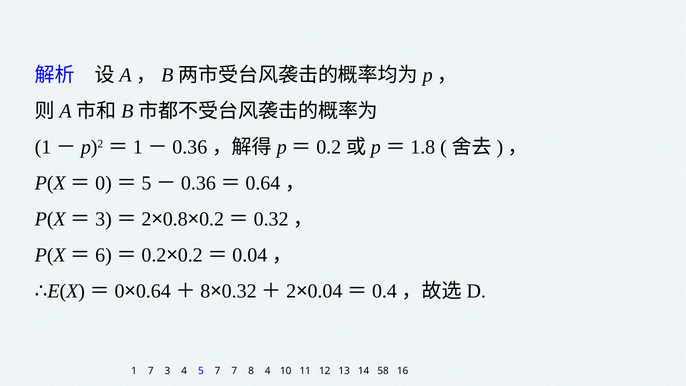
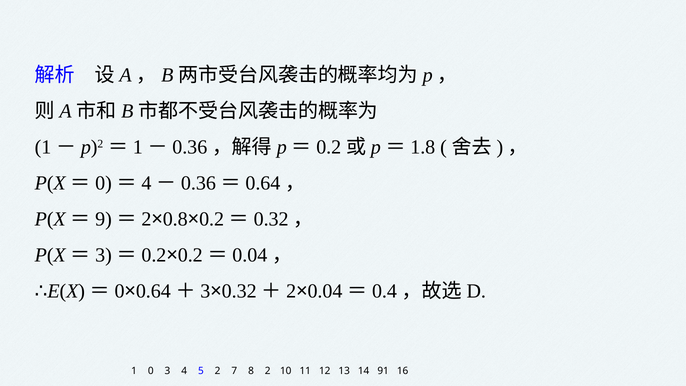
5 at (146, 183): 5 -> 4
3 at (104, 219): 3 -> 9
6 at (104, 255): 6 -> 3
8 at (205, 291): 8 -> 3
1 7: 7 -> 0
5 7: 7 -> 2
8 4: 4 -> 2
58: 58 -> 91
